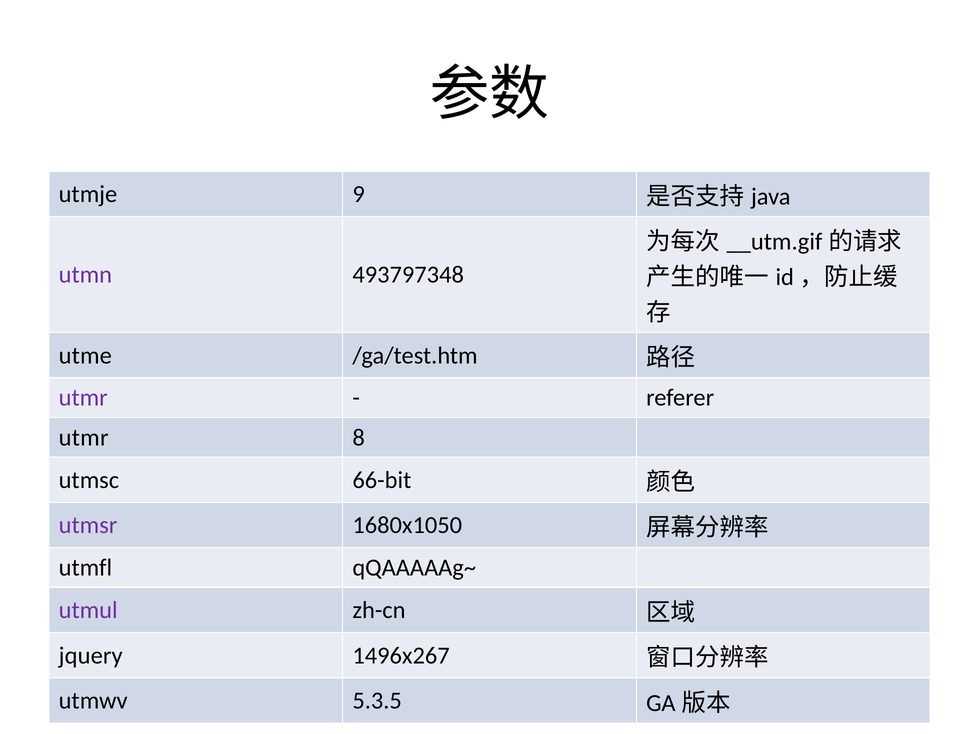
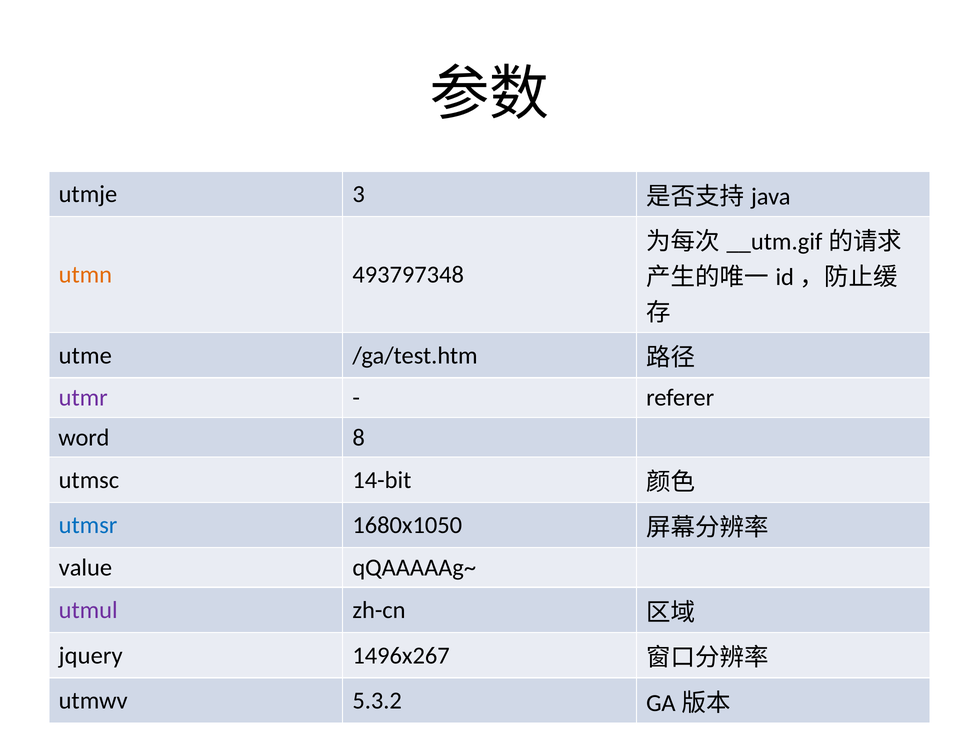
9: 9 -> 3
utmn colour: purple -> orange
utmr at (84, 438): utmr -> word
66-bit: 66-bit -> 14-bit
utmsr colour: purple -> blue
utmfl: utmfl -> value
5.3.5: 5.3.5 -> 5.3.2
